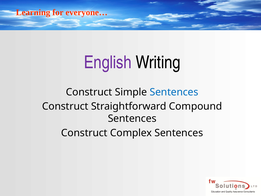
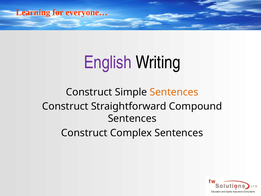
Sentences at (174, 92) colour: blue -> orange
